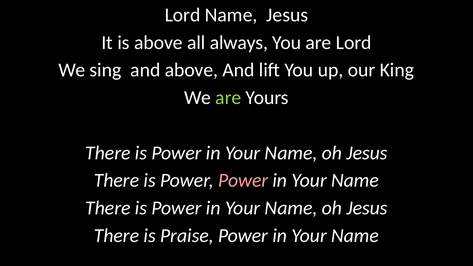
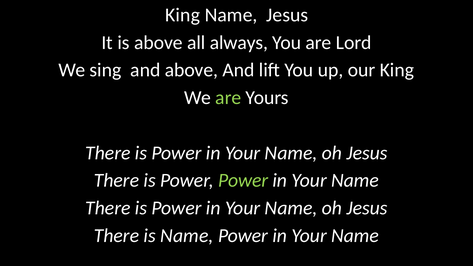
Lord at (183, 15): Lord -> King
Power at (243, 180) colour: pink -> light green
is Praise: Praise -> Name
